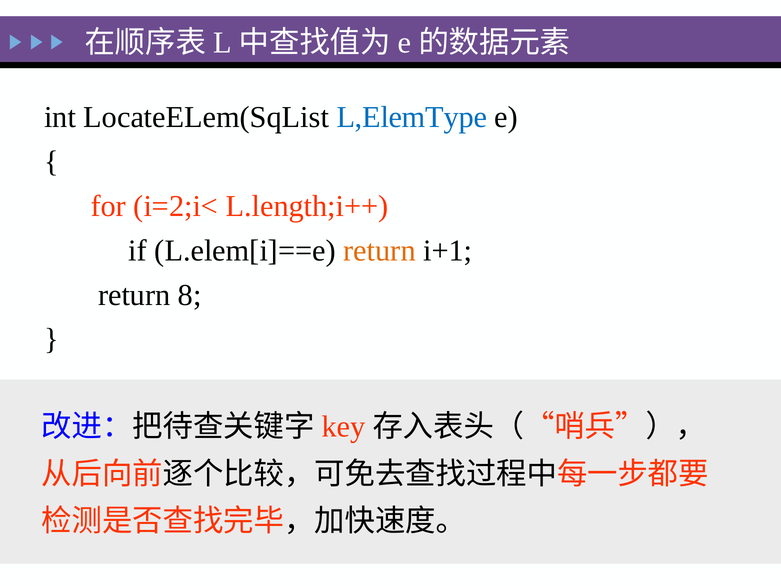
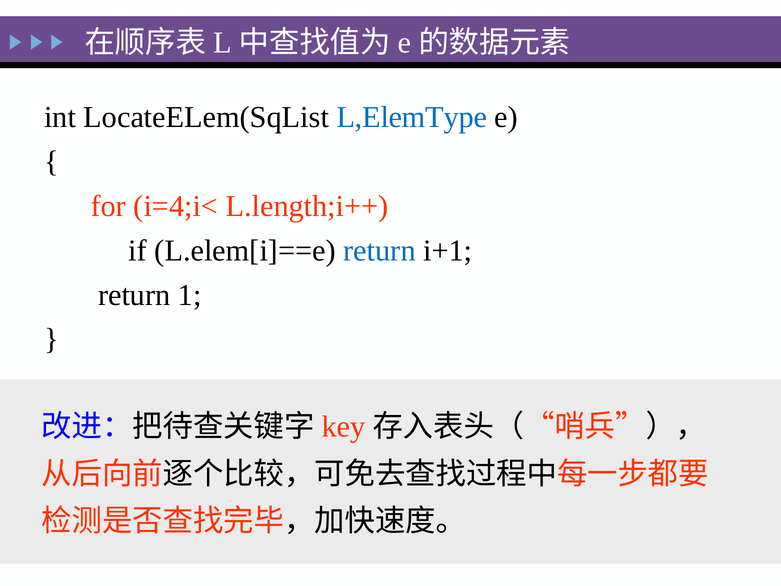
i=2;i<: i=2;i< -> i=4;i<
return at (380, 251) colour: orange -> blue
8: 8 -> 1
